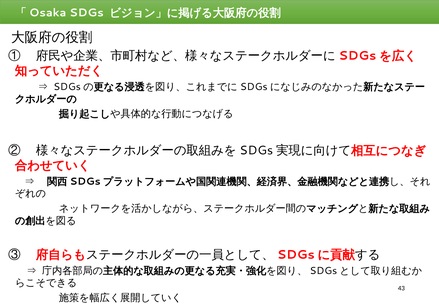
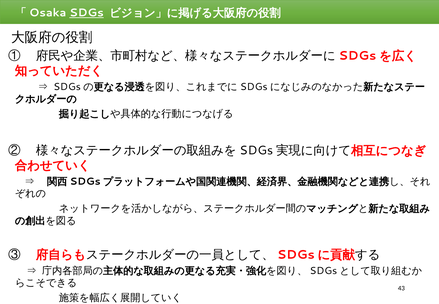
SDGs underline: none -> present
